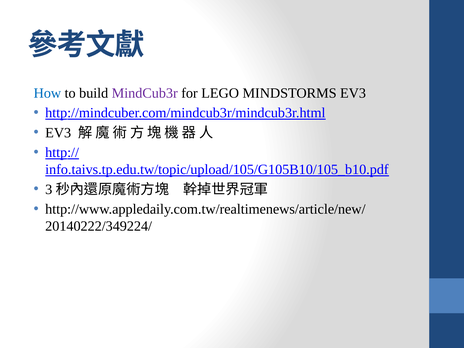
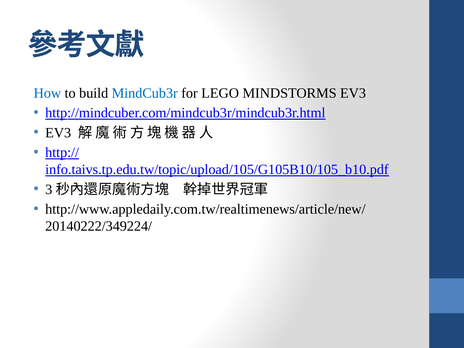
MindCub3r colour: purple -> blue
